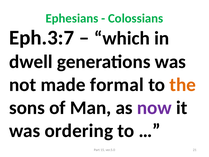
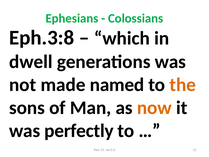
Eph.3:7: Eph.3:7 -> Eph.3:8
formal: formal -> named
now colour: purple -> orange
ordering: ordering -> perfectly
